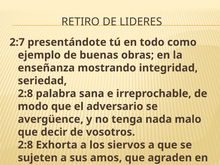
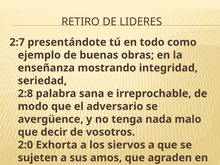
2:8 at (25, 145): 2:8 -> 2:0
